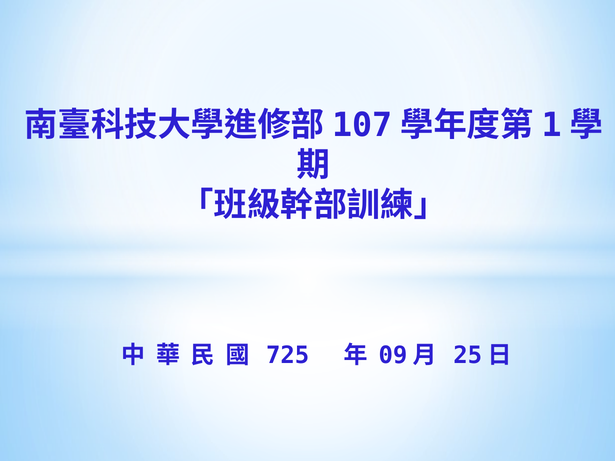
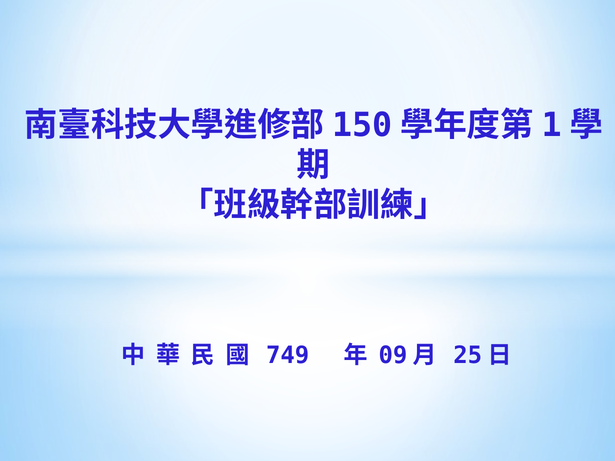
107: 107 -> 150
725: 725 -> 749
